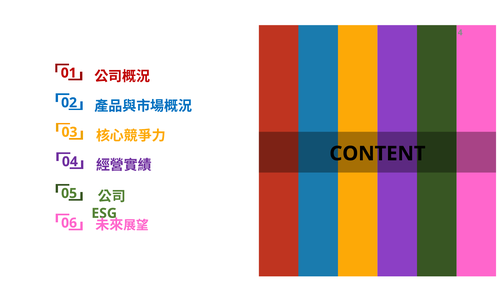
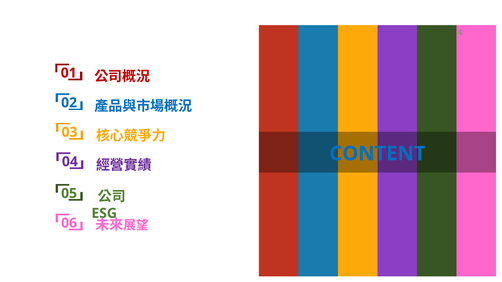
CONTENT colour: black -> blue
